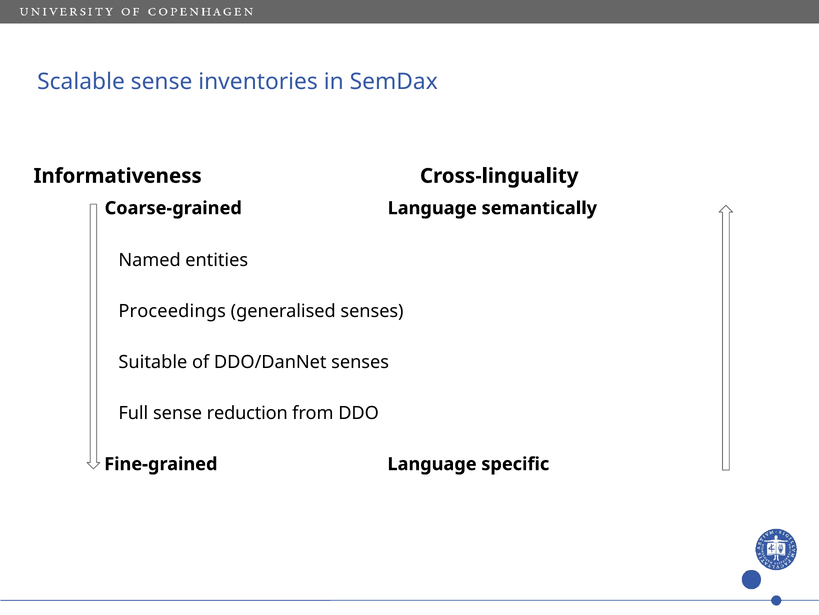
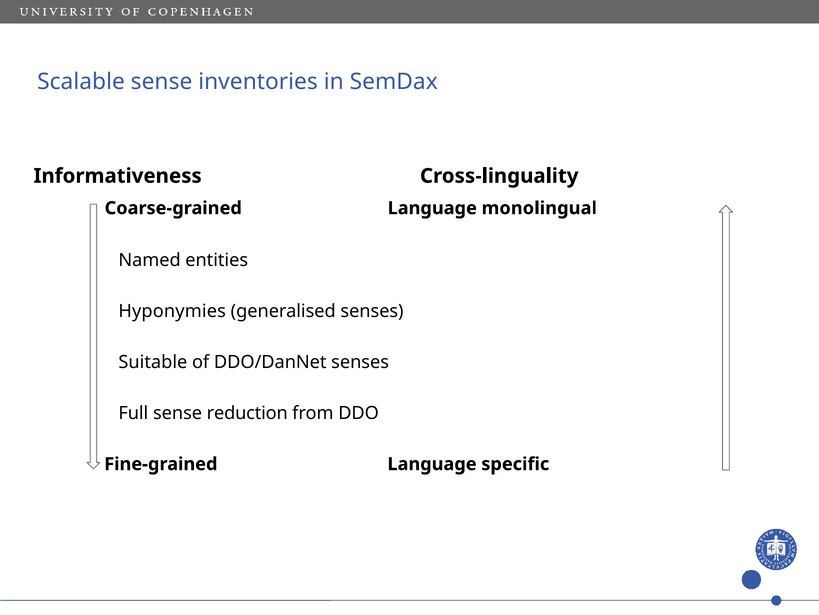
semantically: semantically -> monolingual
Proceedings: Proceedings -> Hyponymies
